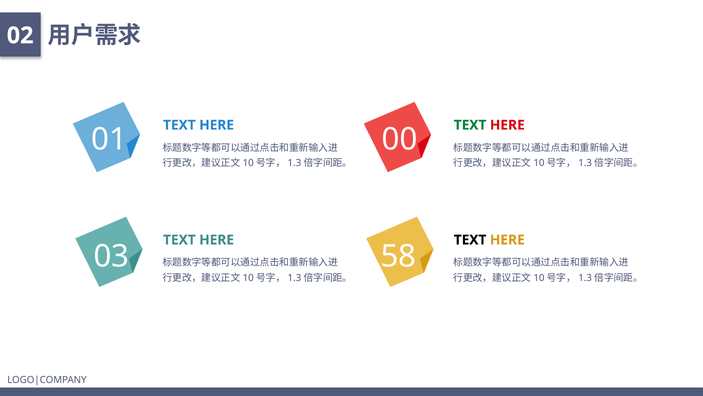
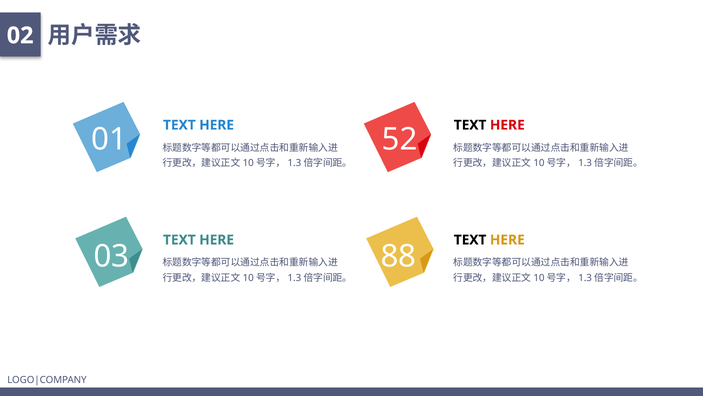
TEXT at (470, 125) colour: green -> black
00: 00 -> 52
58: 58 -> 88
